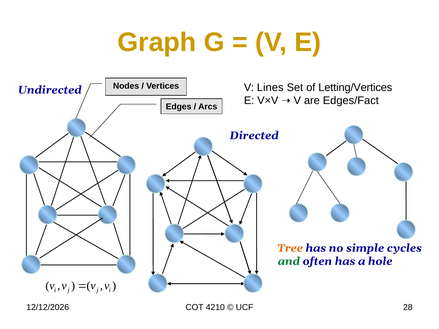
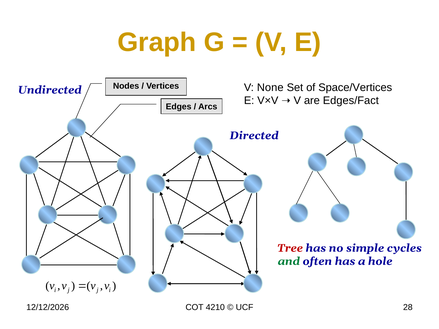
Lines: Lines -> None
Letting/Vertices: Letting/Vertices -> Space/Vertices
Tree colour: orange -> red
